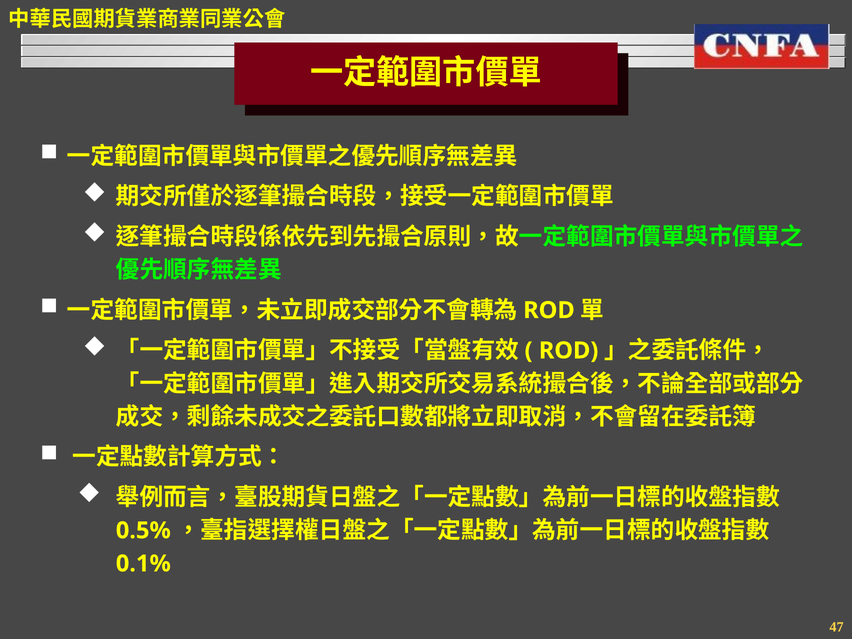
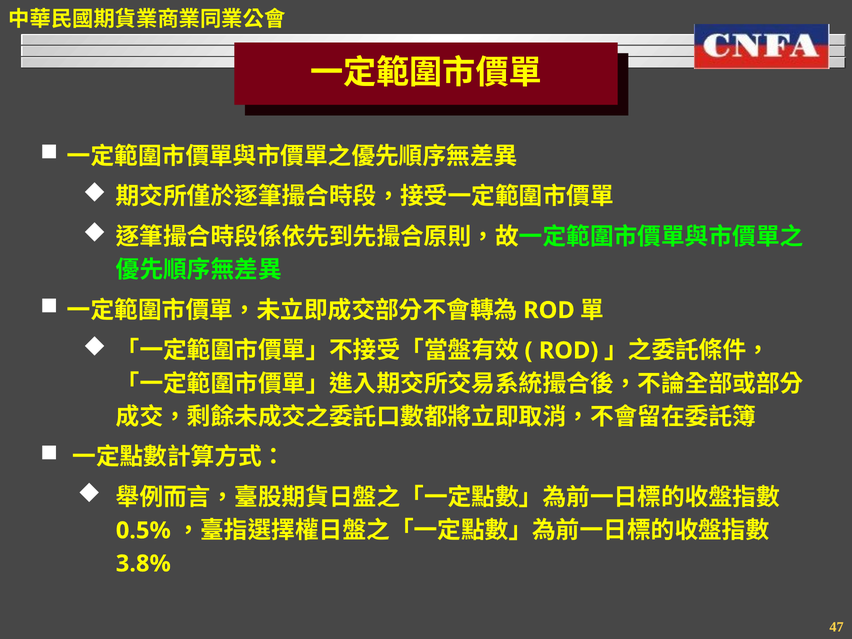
0.1%: 0.1% -> 3.8%
